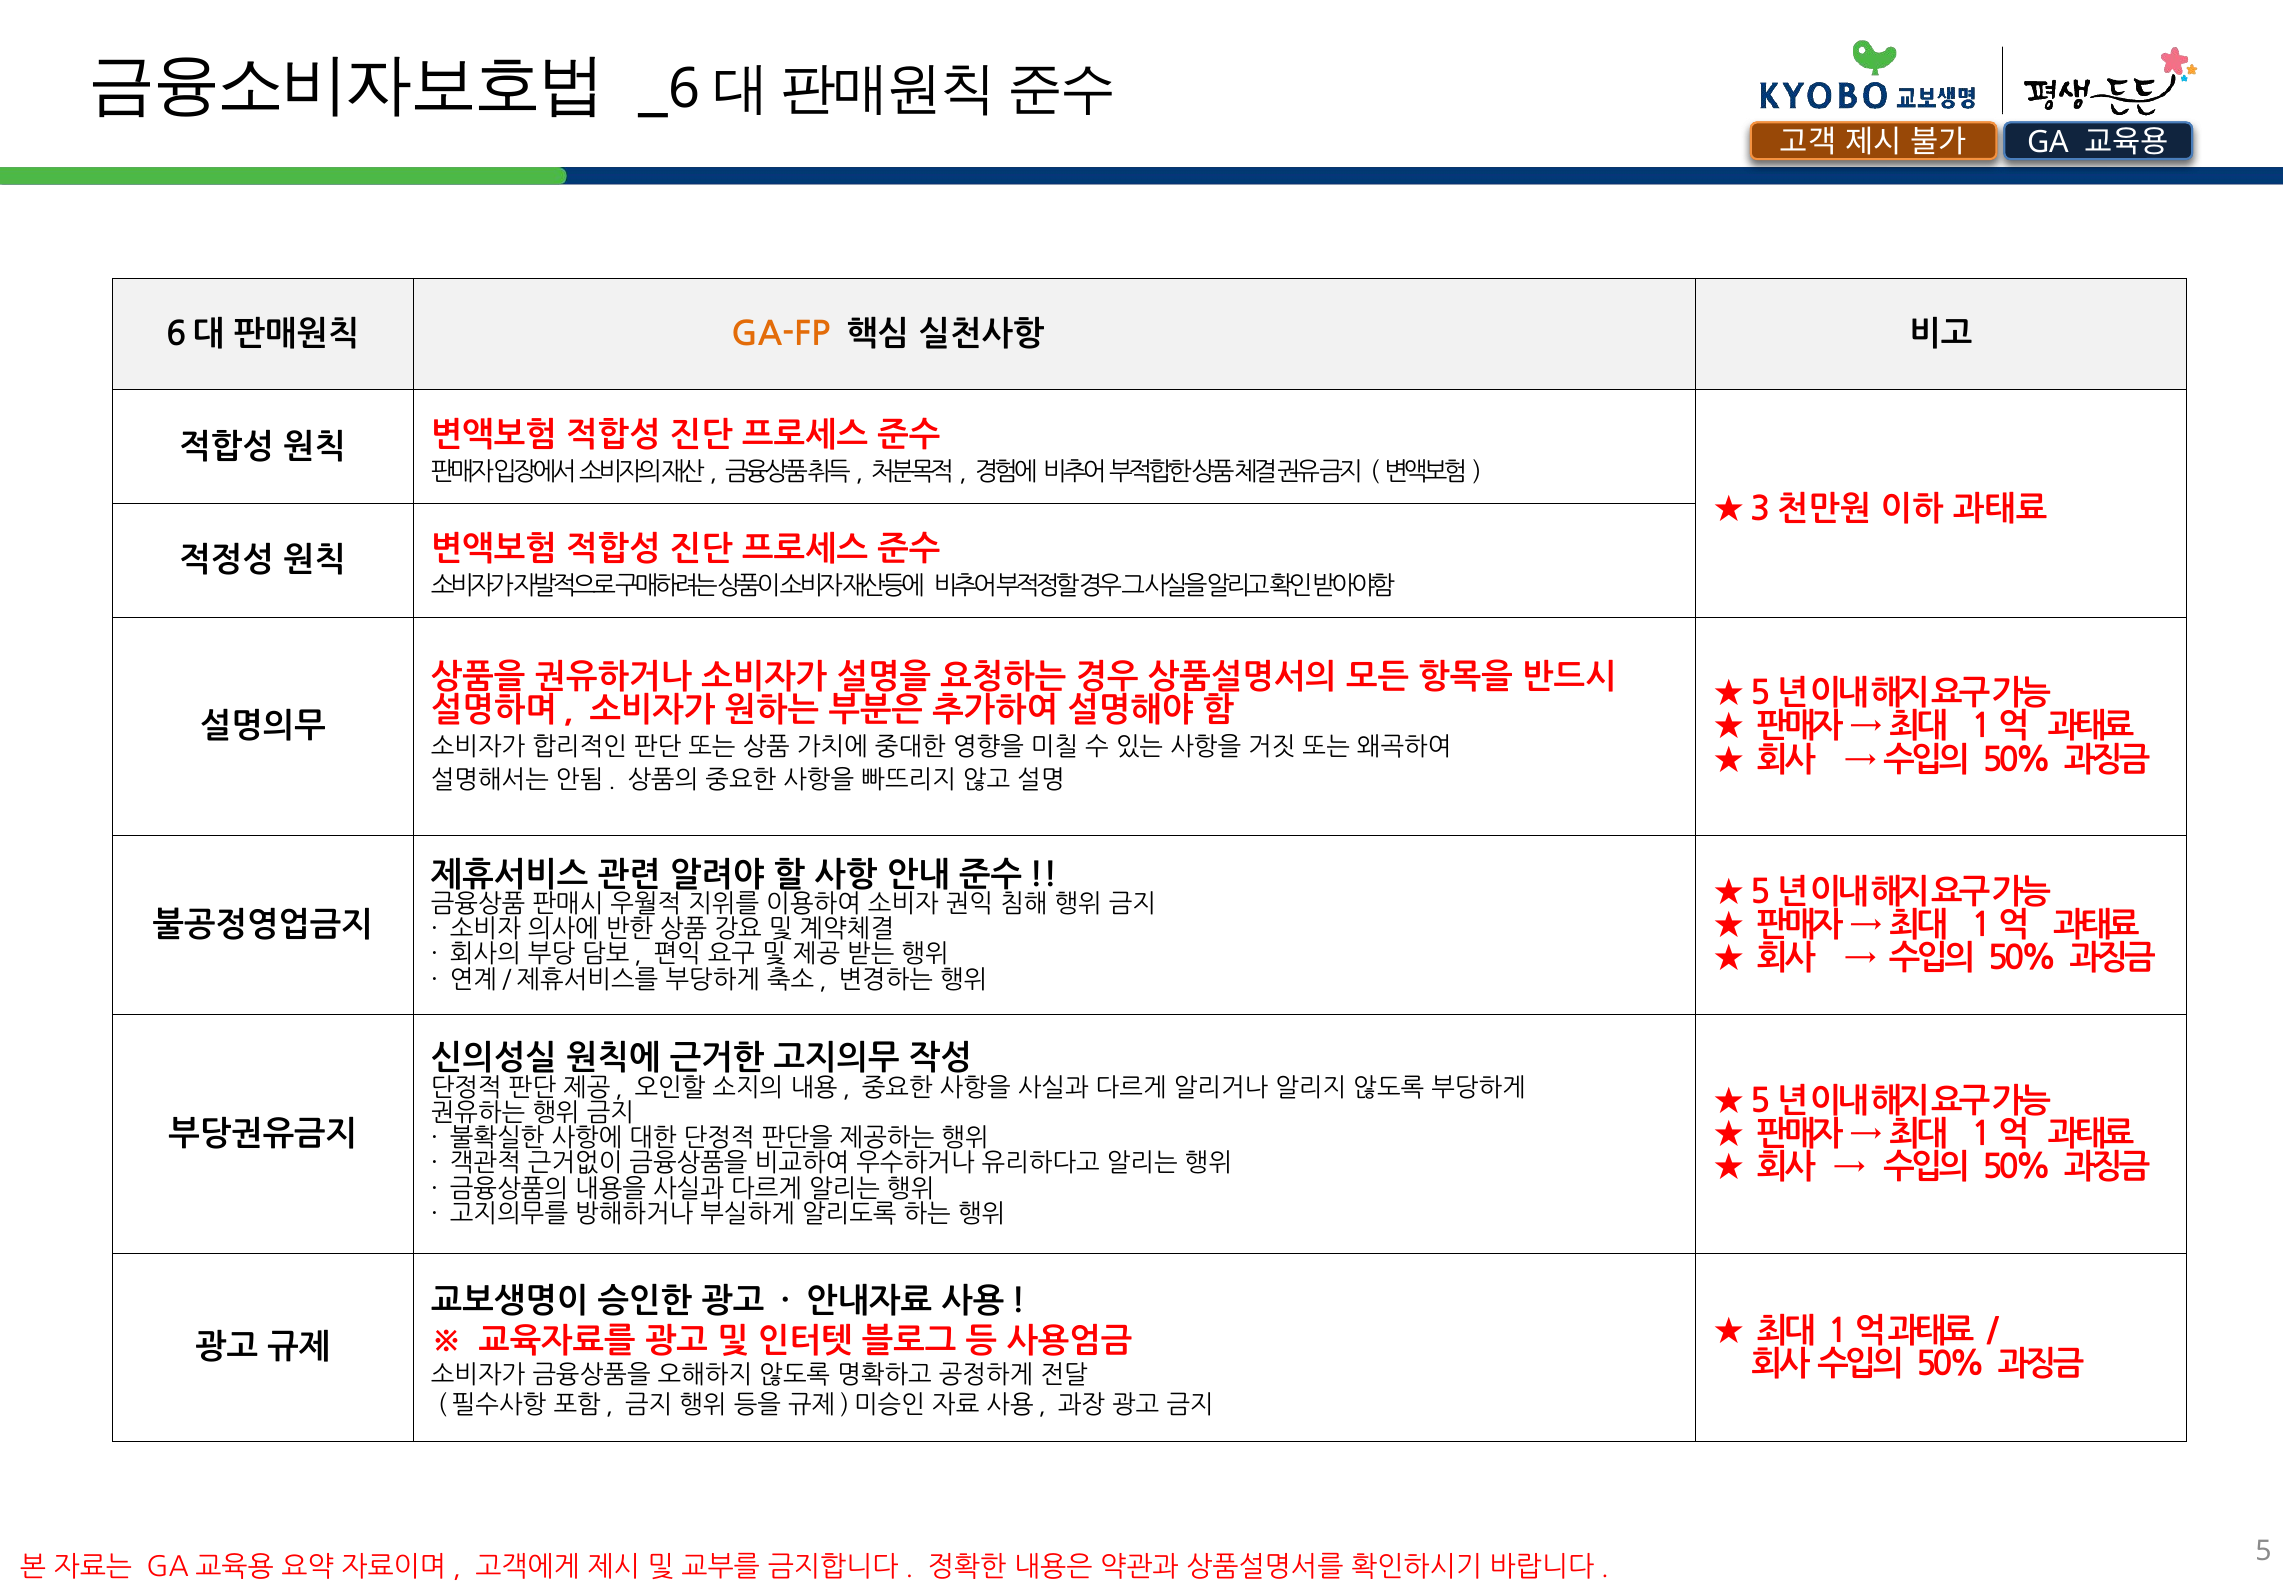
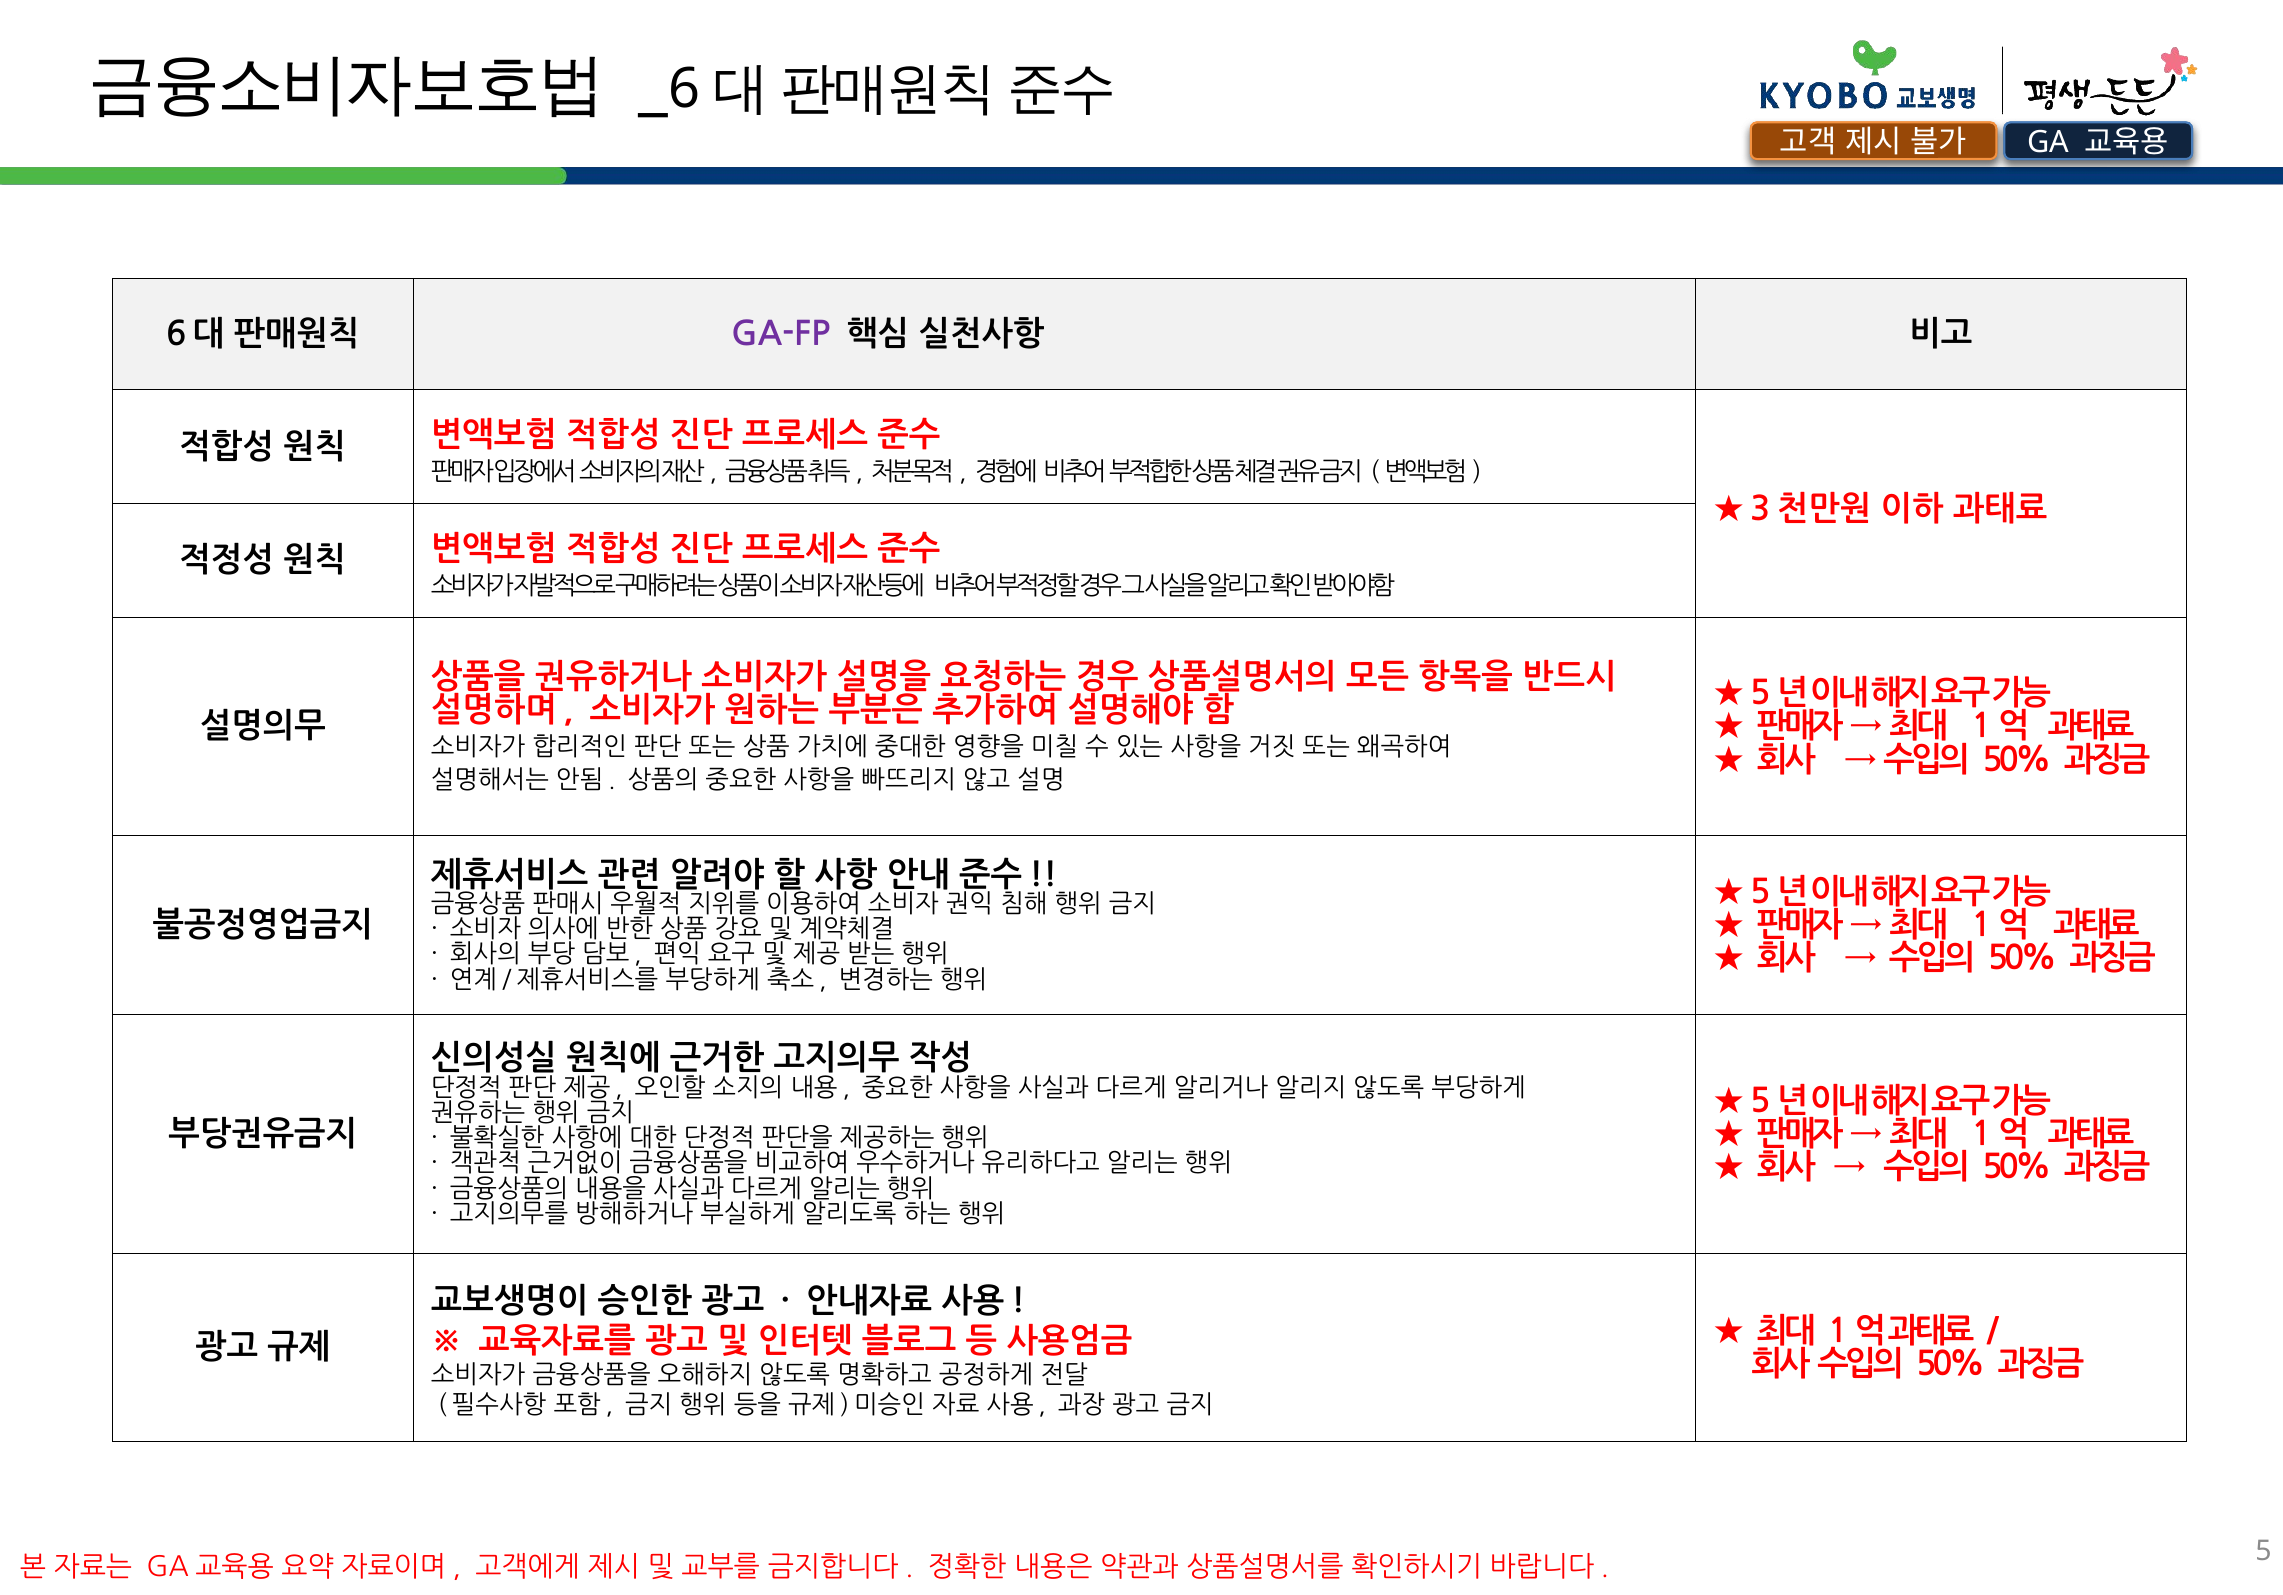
GA-FP colour: orange -> purple
